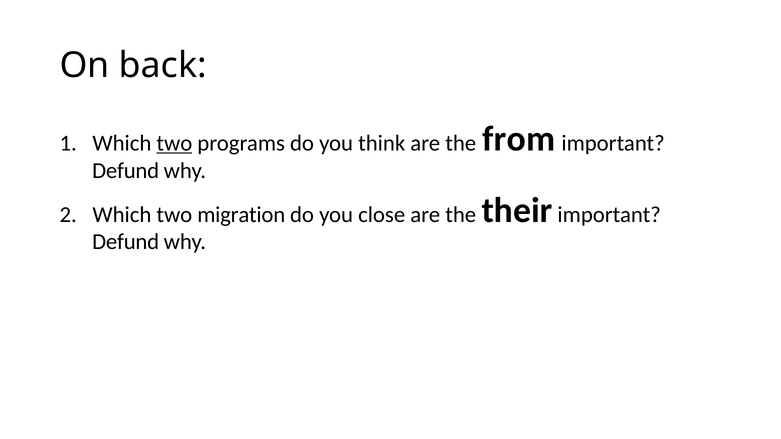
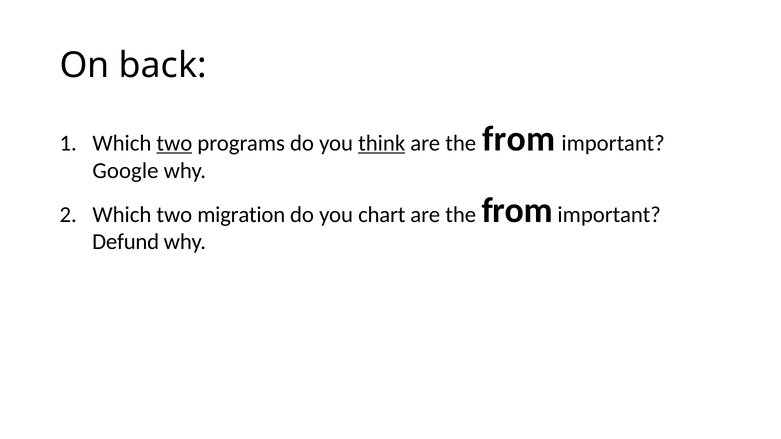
think underline: none -> present
Defund at (126, 171): Defund -> Google
close: close -> chart
their at (517, 210): their -> from
